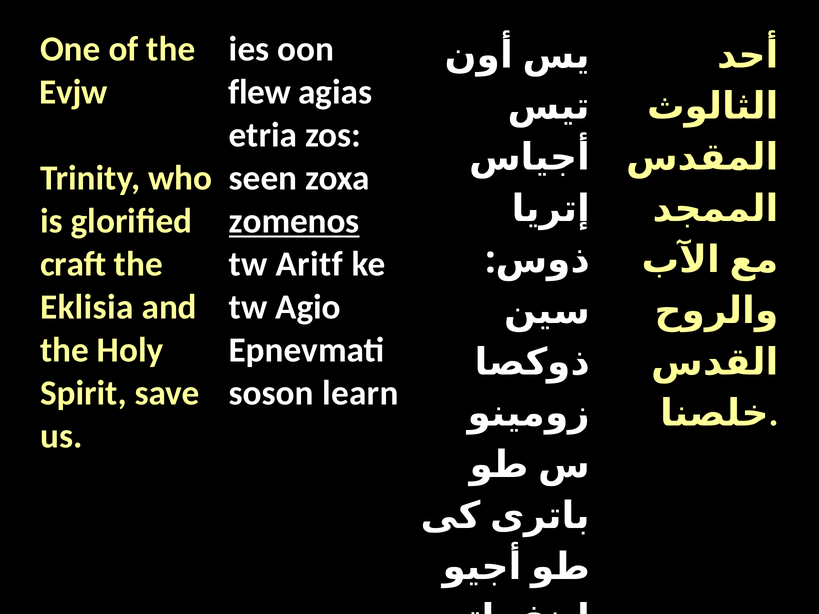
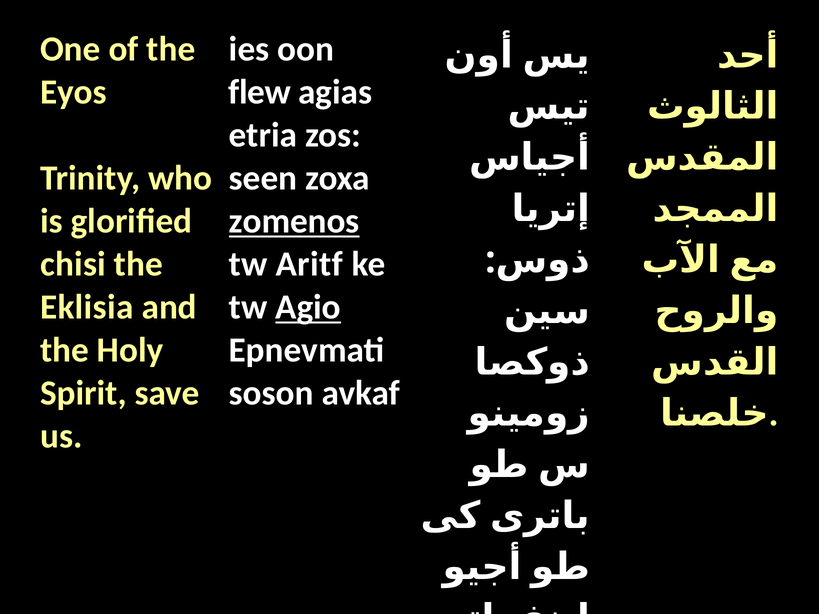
Evjw: Evjw -> Eyos
craft: craft -> chisi
Agio underline: none -> present
learn: learn -> avkaf
